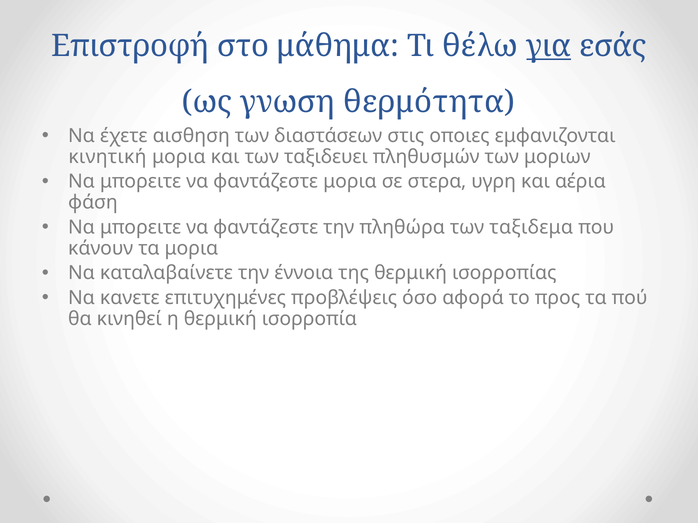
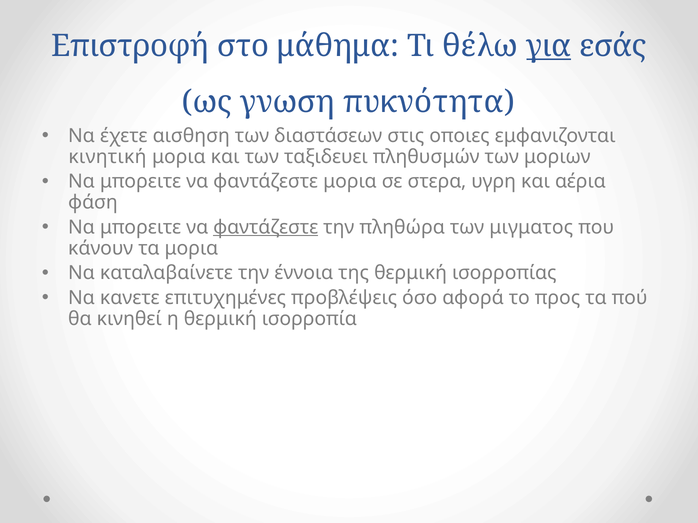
θερμότητα: θερμότητα -> πυκνότητα
φαντάζεστε at (266, 228) underline: none -> present
ταξιδεμα: ταξιδεμα -> μιγματος
